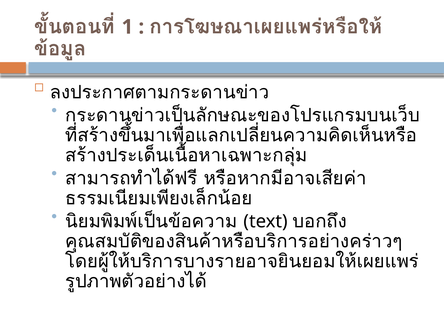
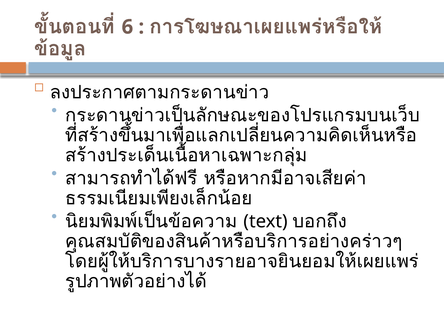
1: 1 -> 6
